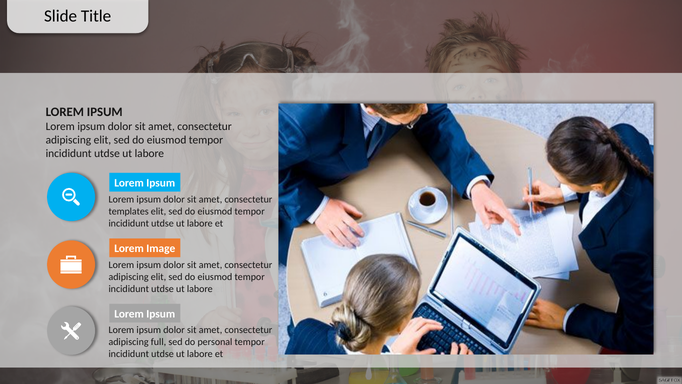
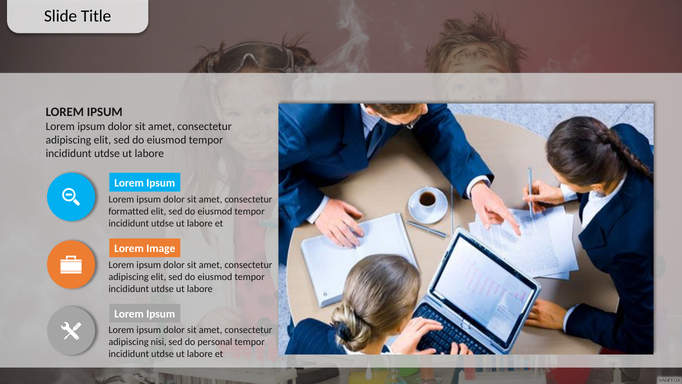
templates: templates -> formatted
full: full -> nisi
